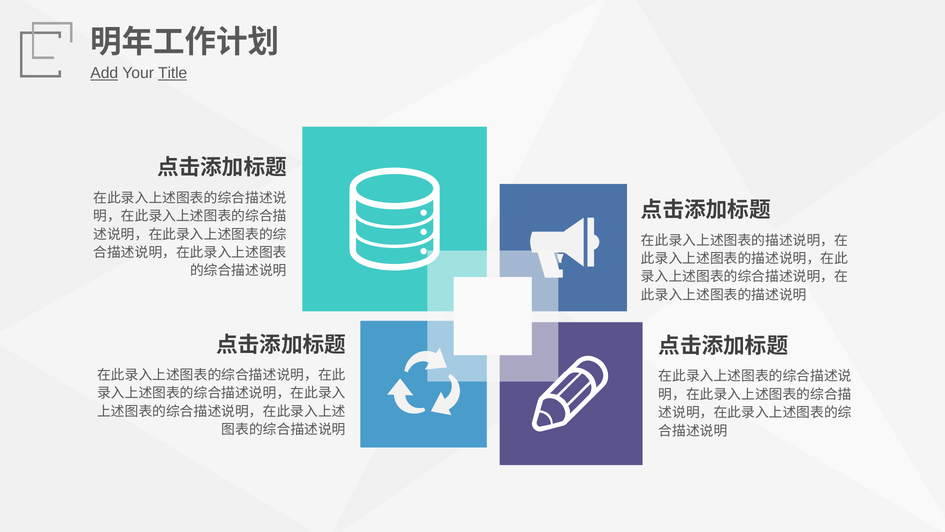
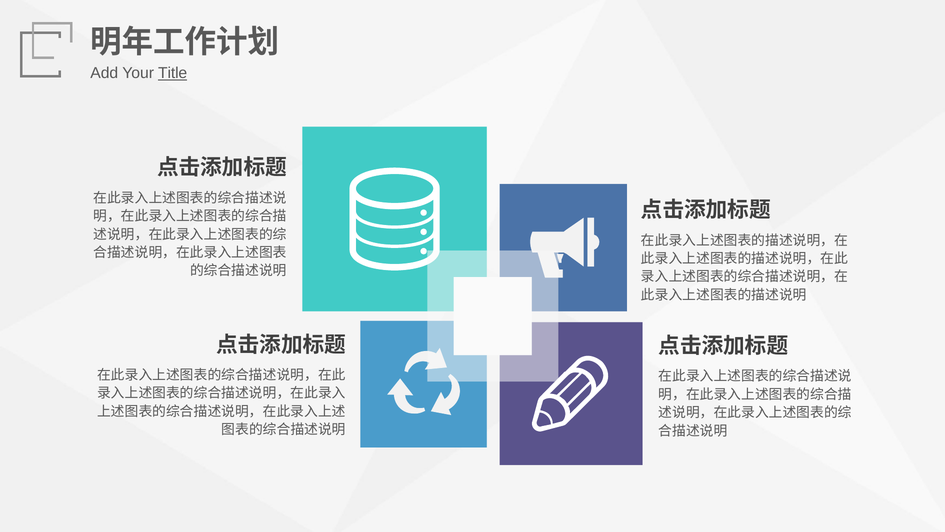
Add underline: present -> none
